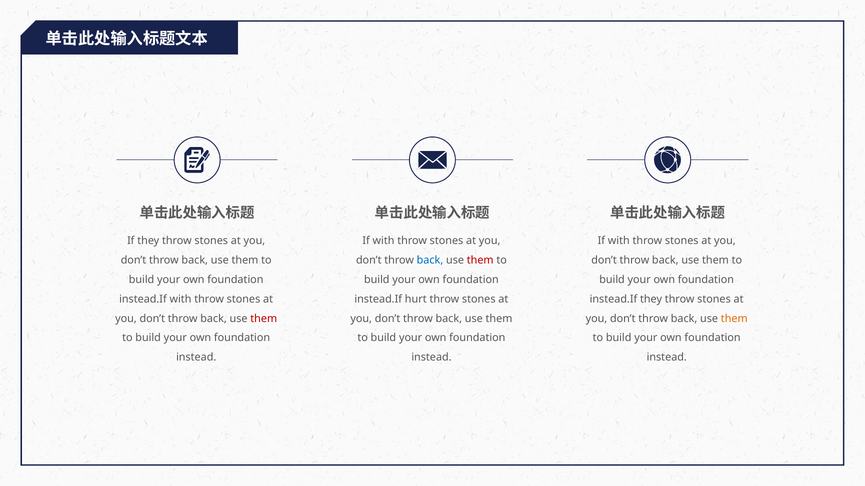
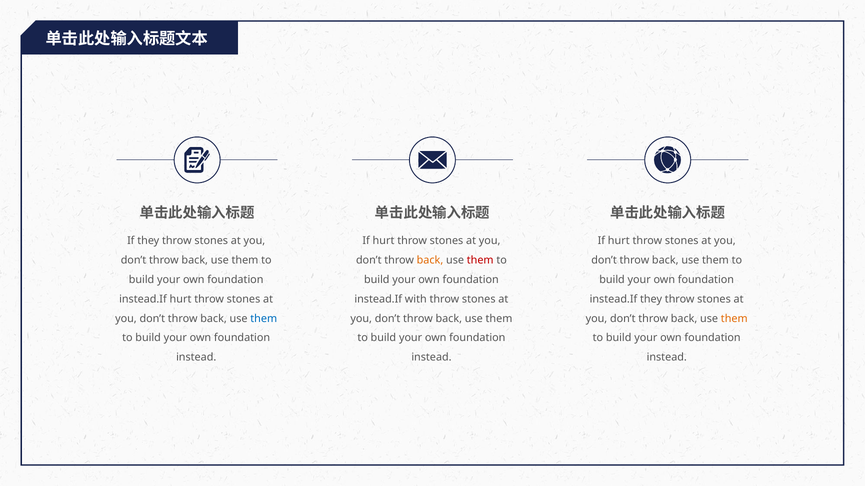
with at (384, 241): with -> hurt
with at (619, 241): with -> hurt
back at (430, 260) colour: blue -> orange
instead.If with: with -> hurt
hurt: hurt -> with
them at (264, 319) colour: red -> blue
